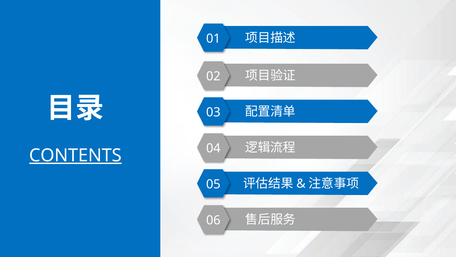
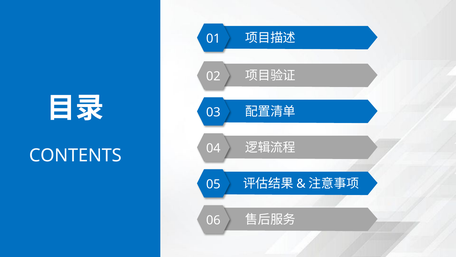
CONTENTS underline: present -> none
